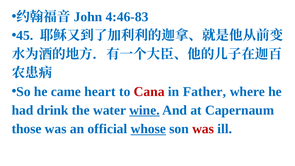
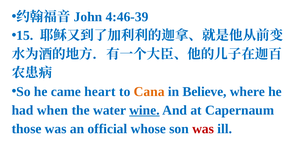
4:46-83: 4:46-83 -> 4:46-39
45: 45 -> 15
Cana colour: red -> orange
Father: Father -> Believe
drink: drink -> when
whose underline: present -> none
